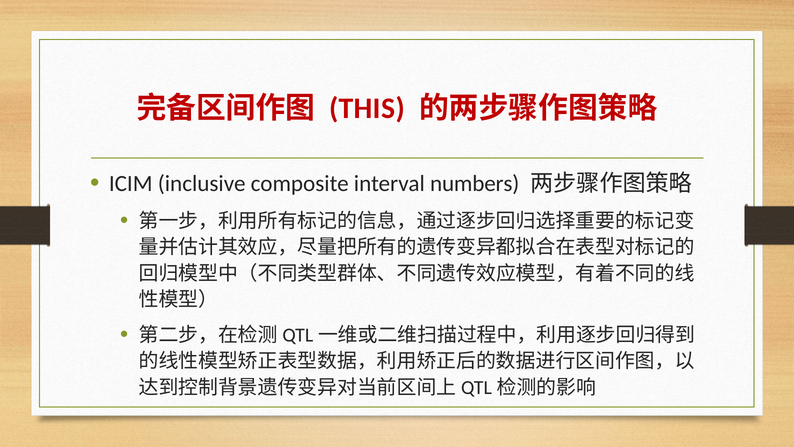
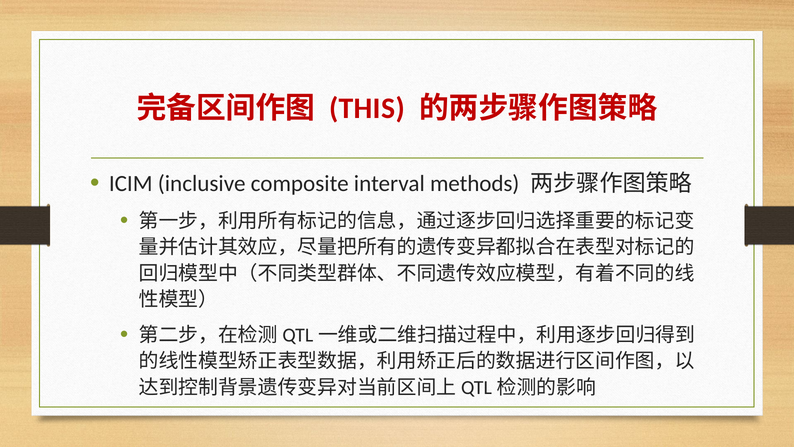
numbers: numbers -> methods
